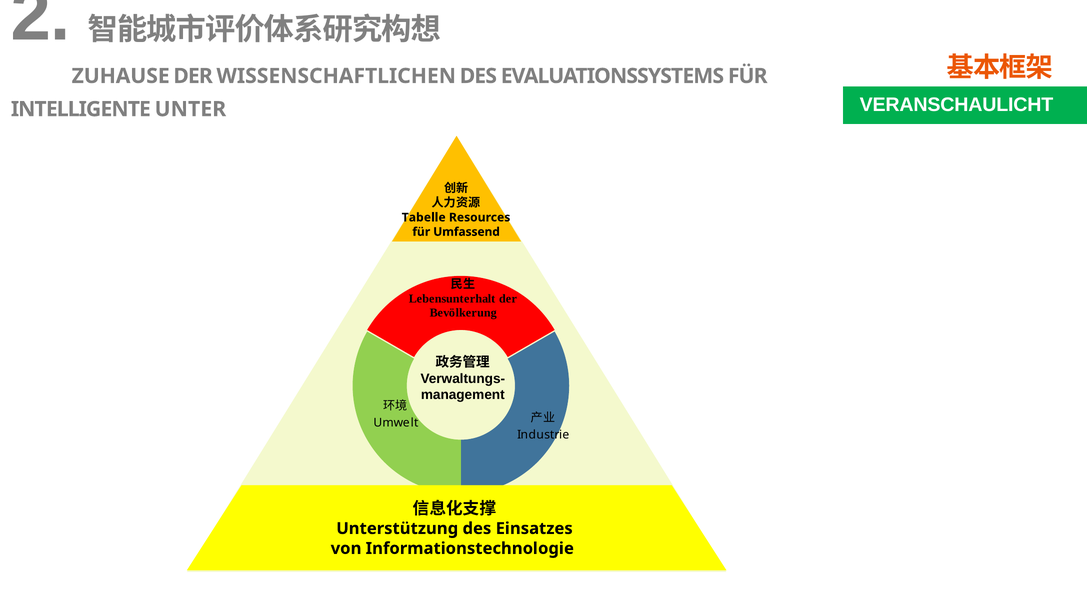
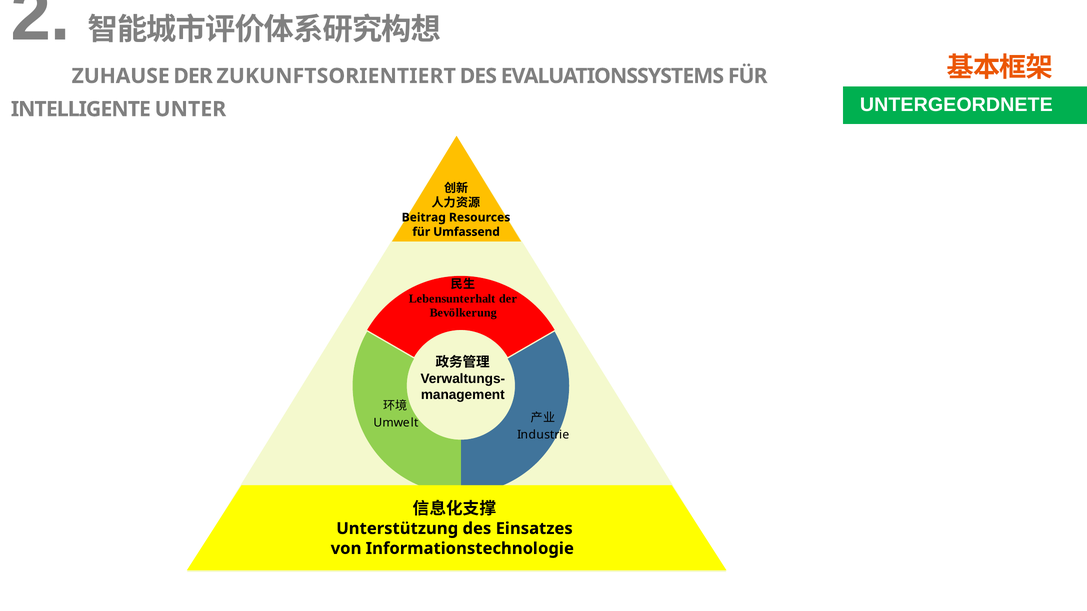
WISSENSCHAFTLICHEN: WISSENSCHAFTLICHEN -> ZUKUNFTSORIENTIERT
VERANSCHAULICHT: VERANSCHAULICHT -> UNTERGEORDNETE
Tabelle: Tabelle -> Beitrag
